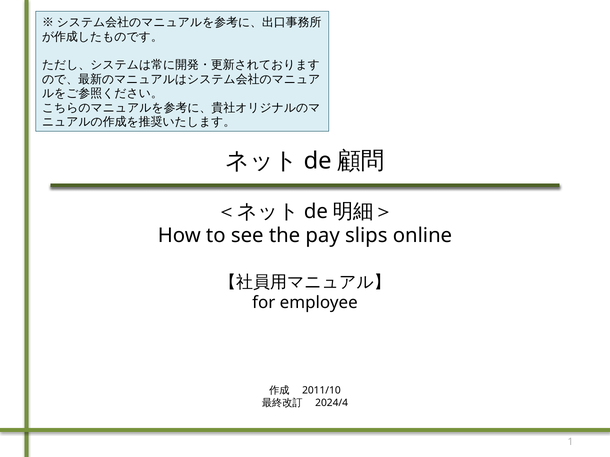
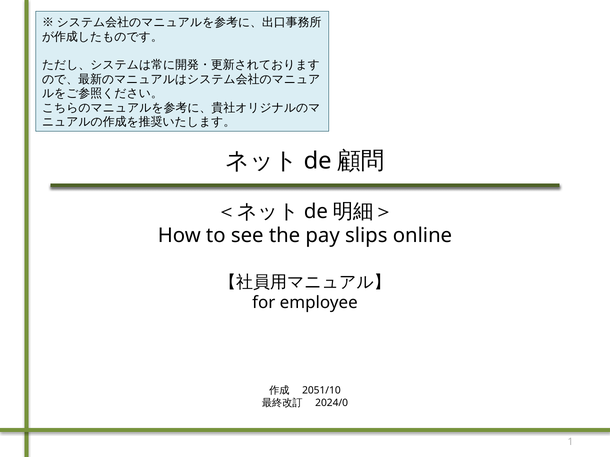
2011/10: 2011/10 -> 2051/10
2024/4: 2024/4 -> 2024/0
